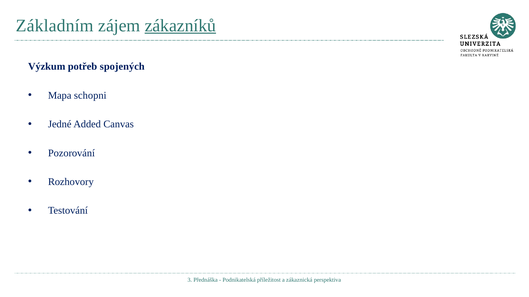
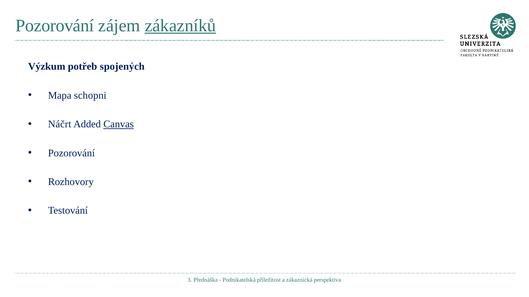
Základním at (55, 26): Základním -> Pozorování
Jedné: Jedné -> Náčrt
Canvas underline: none -> present
